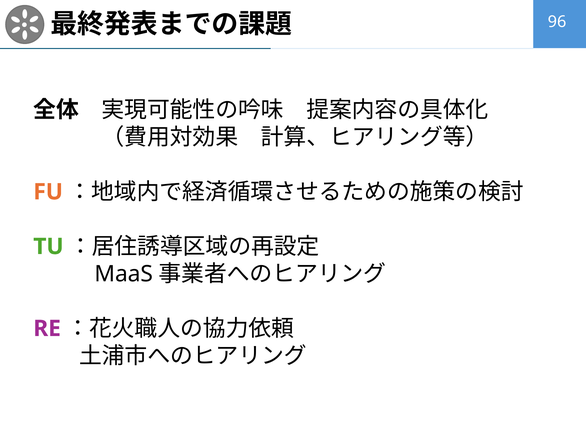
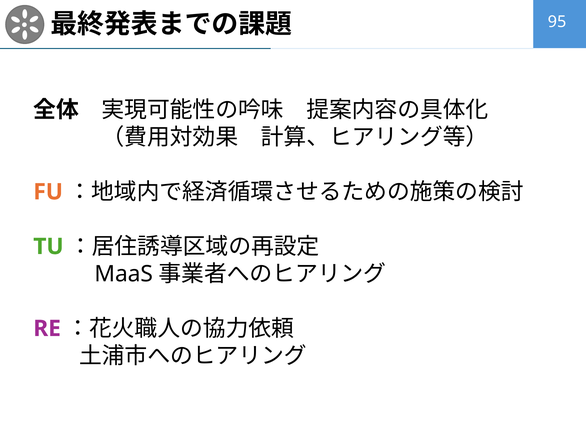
96: 96 -> 95
